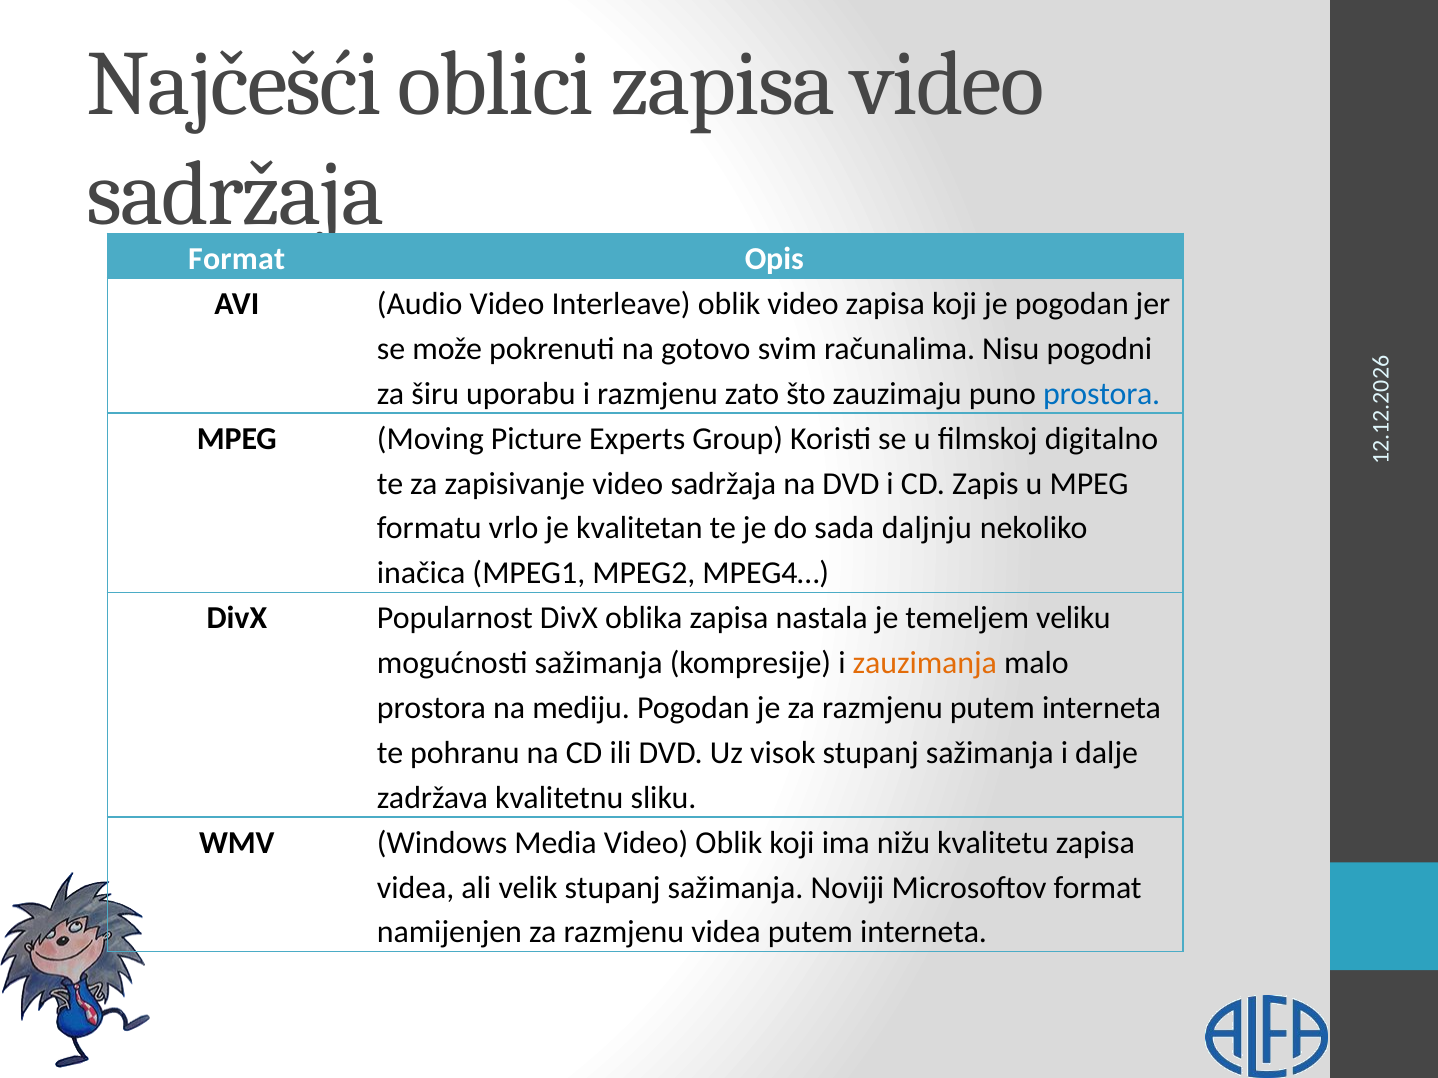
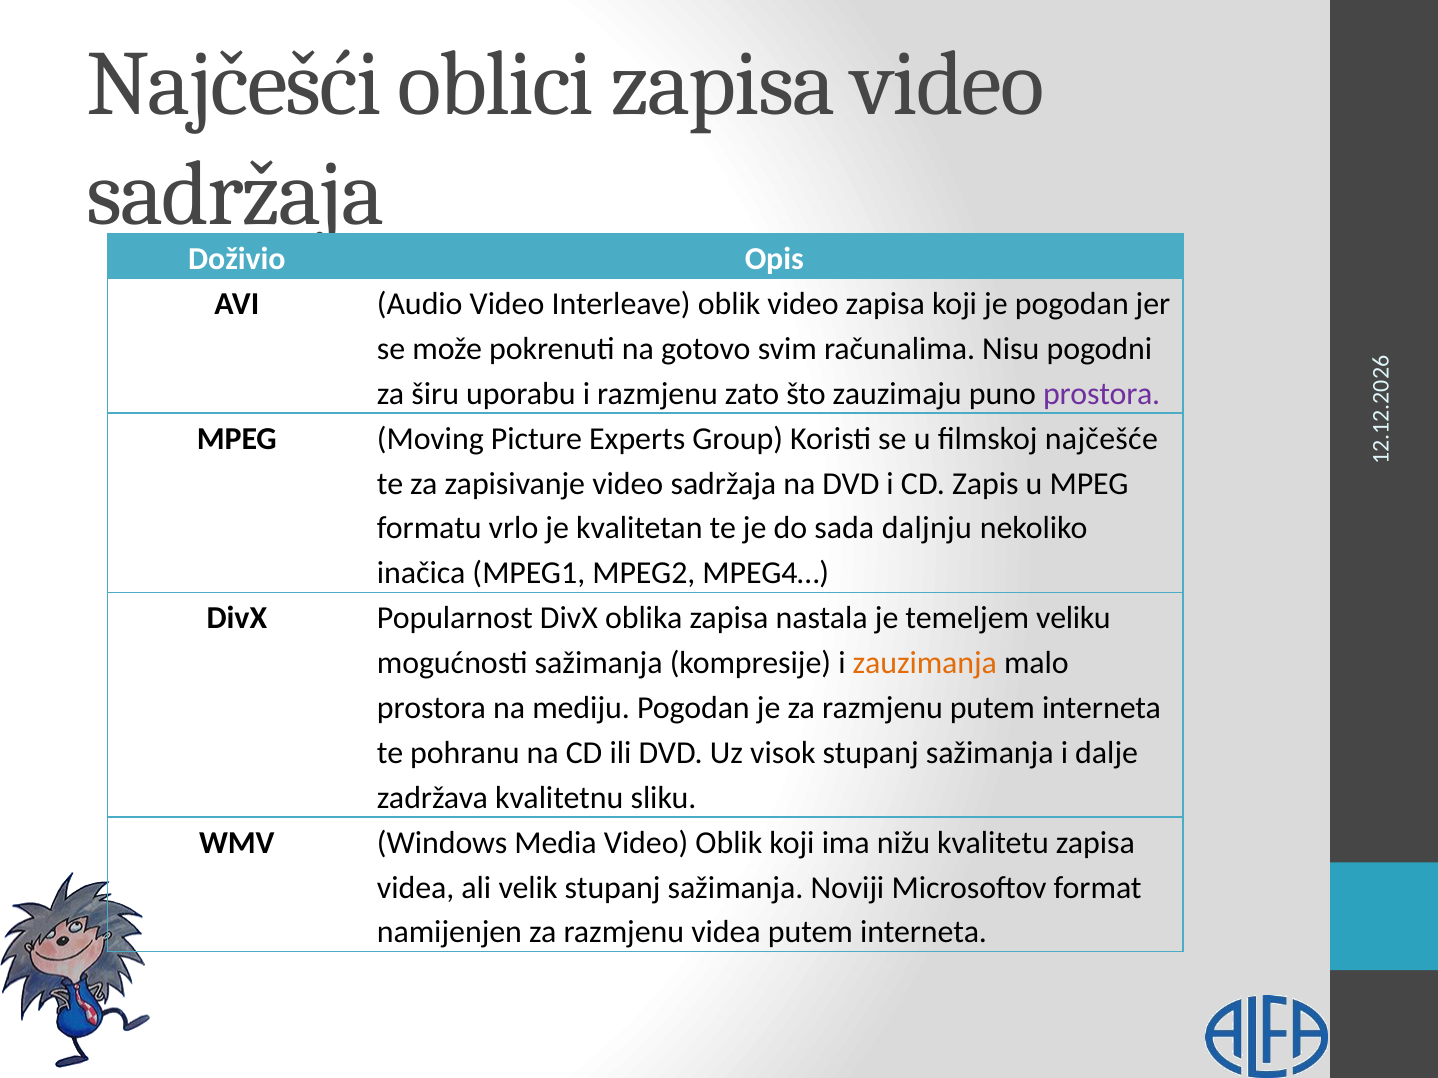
Format at (237, 259): Format -> Doživio
prostora at (1102, 394) colour: blue -> purple
digitalno: digitalno -> najčešće
